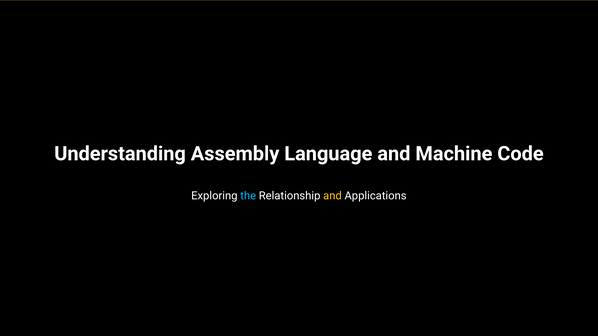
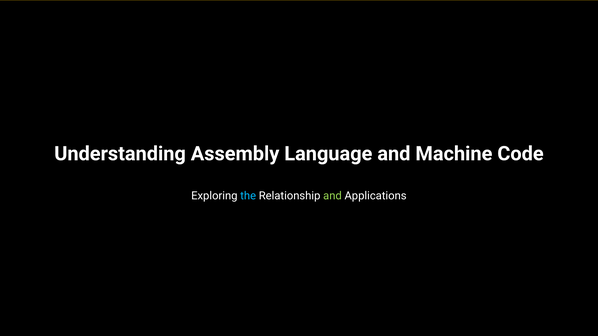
and at (332, 196) colour: yellow -> light green
